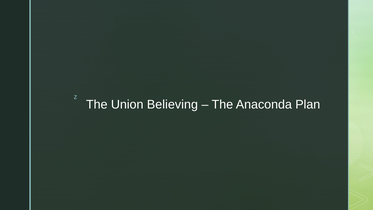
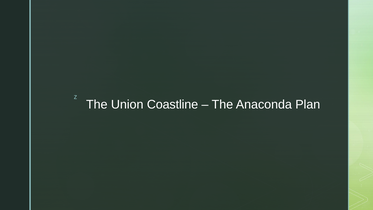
Believing: Believing -> Coastline
